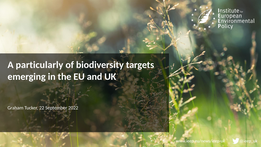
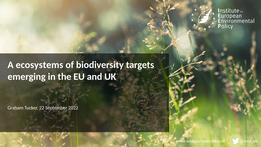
particularly: particularly -> ecosystems
